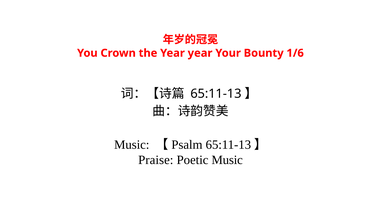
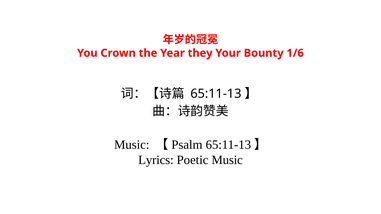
Year year: year -> they
Praise: Praise -> Lyrics
